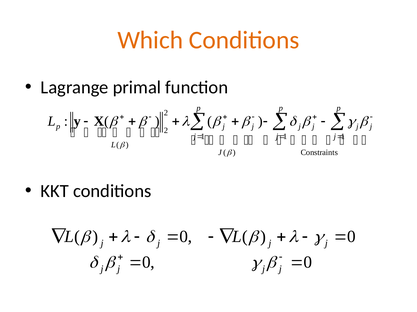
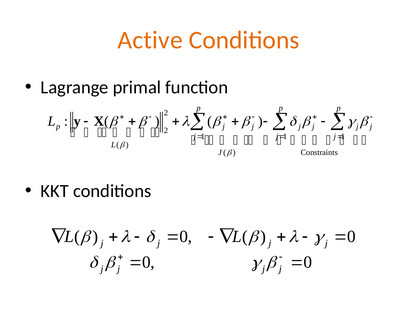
Which: Which -> Active
